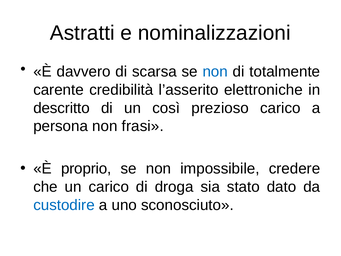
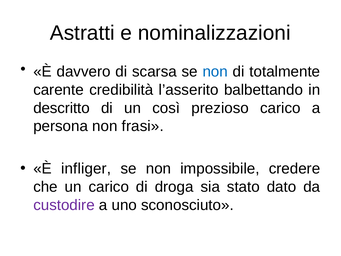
elettroniche: elettroniche -> balbettando
proprio: proprio -> infliger
custodire colour: blue -> purple
